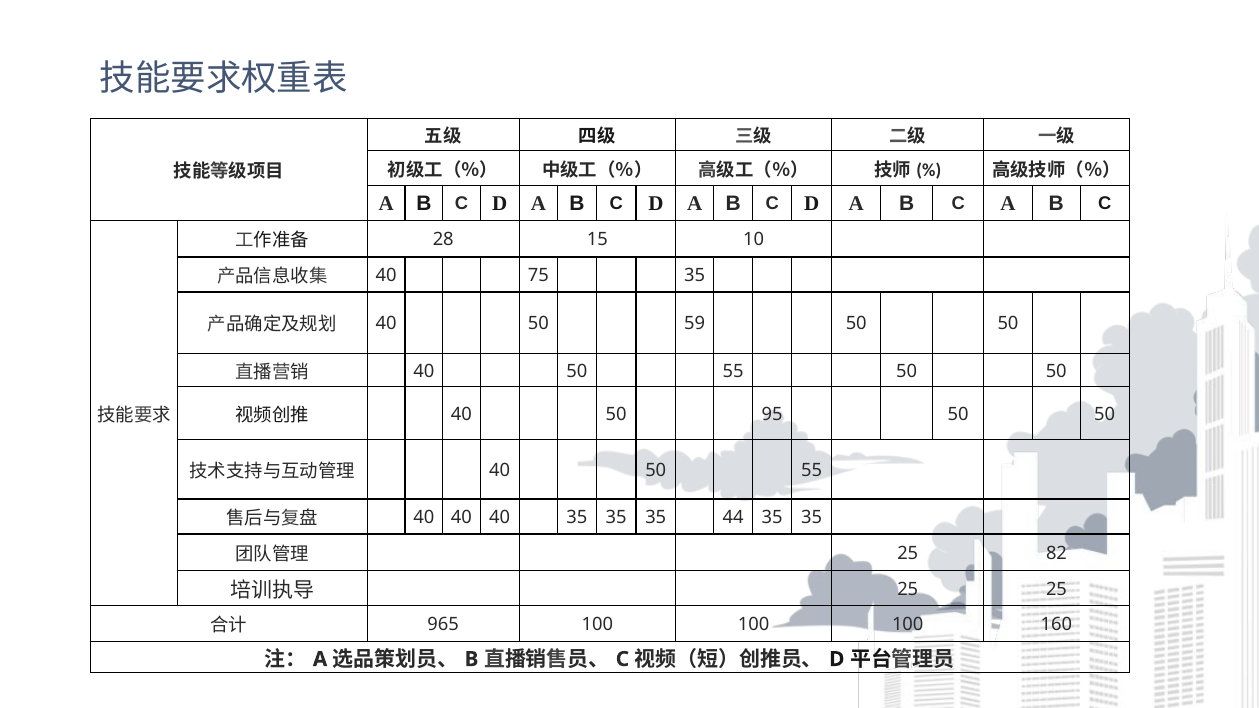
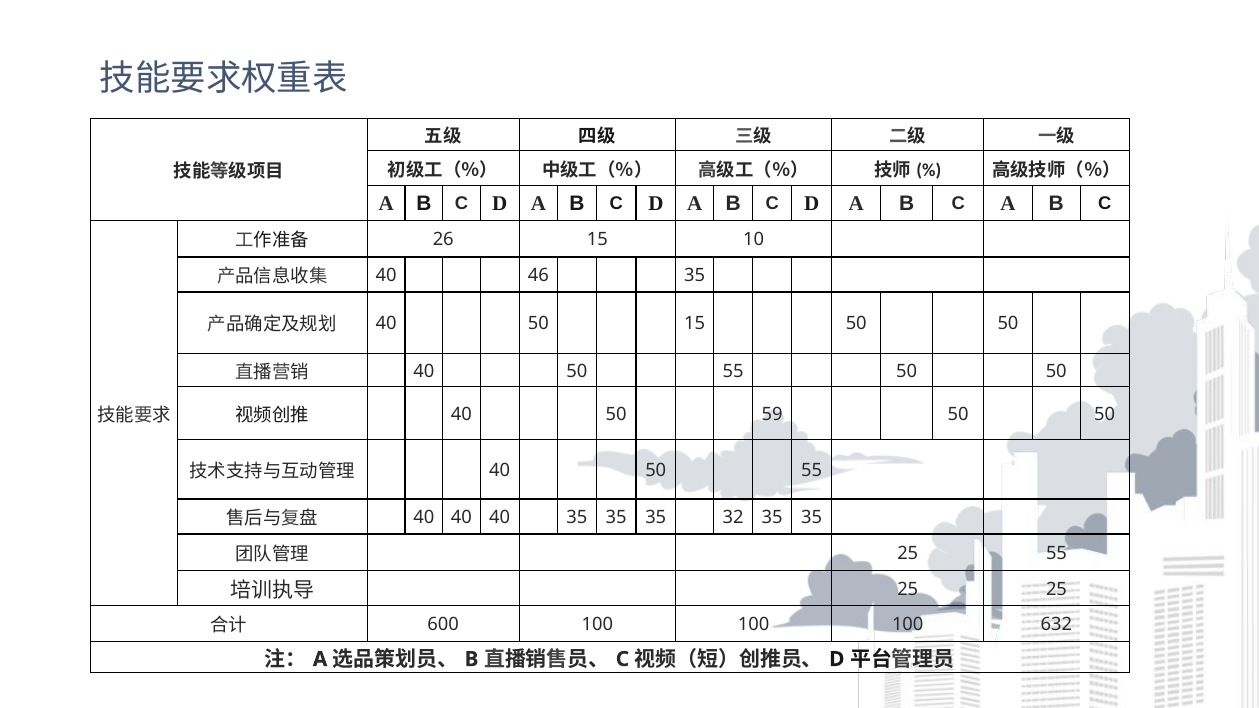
28: 28 -> 26
75: 75 -> 46
50 59: 59 -> 15
95: 95 -> 59
44: 44 -> 32
25 82: 82 -> 55
965: 965 -> 600
160: 160 -> 632
